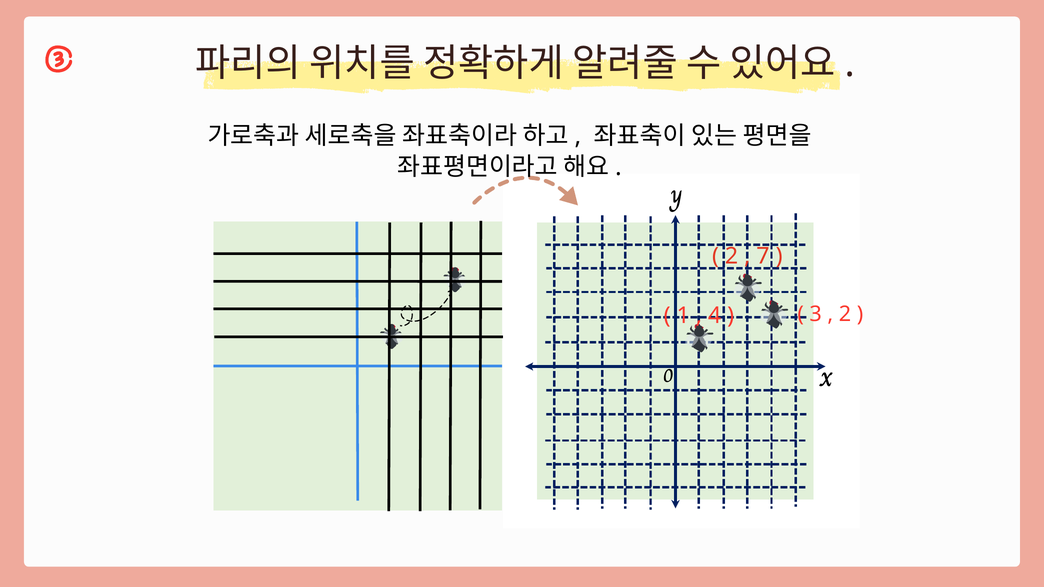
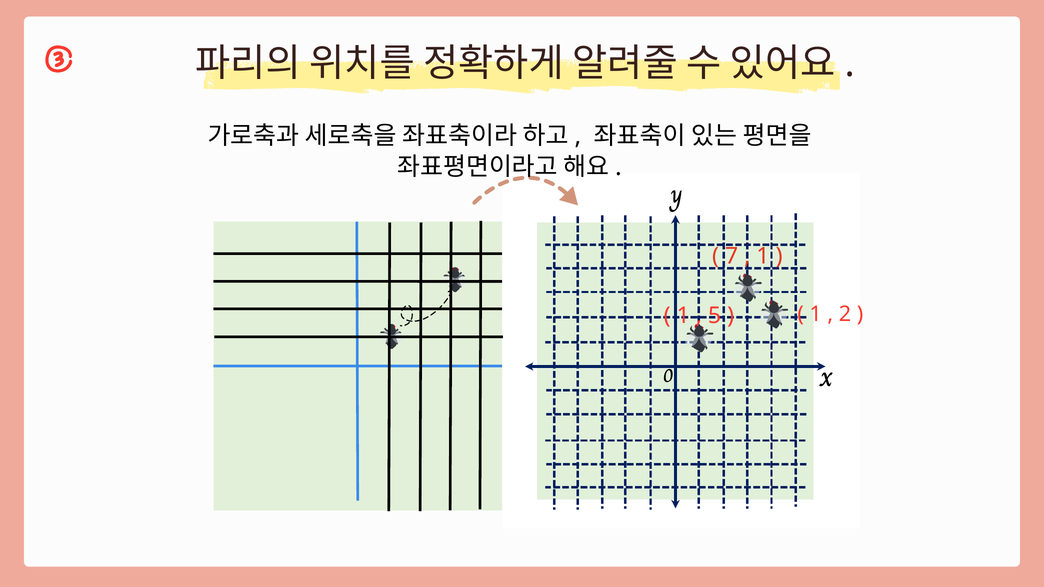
2 at (732, 256): 2 -> 7
7 at (763, 256): 7 -> 1
3 at (816, 314): 3 -> 1
4: 4 -> 5
